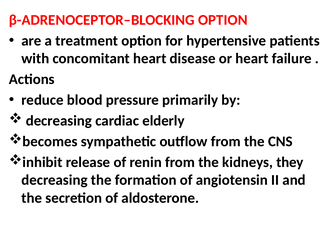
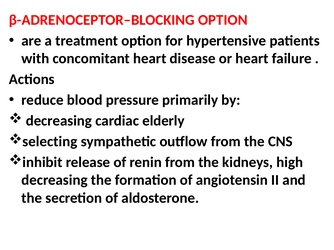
becomes: becomes -> selecting
they: they -> high
